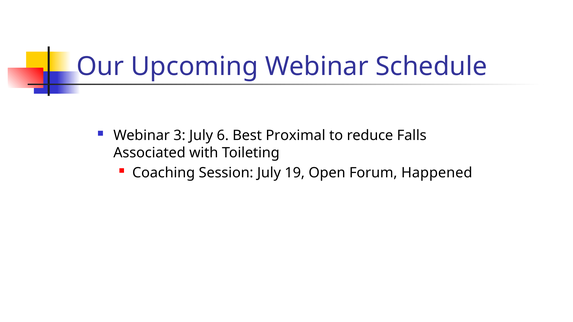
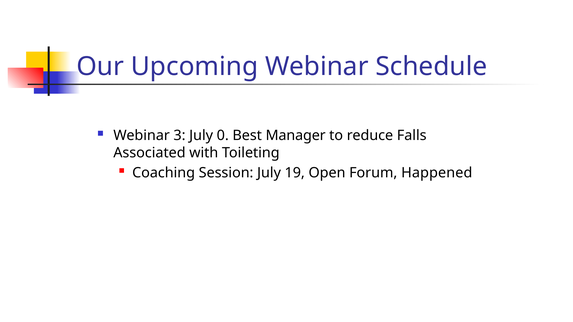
6: 6 -> 0
Proximal: Proximal -> Manager
